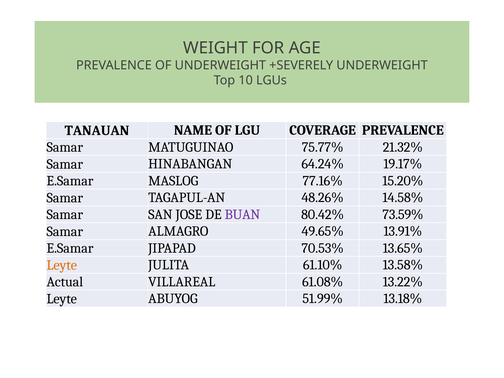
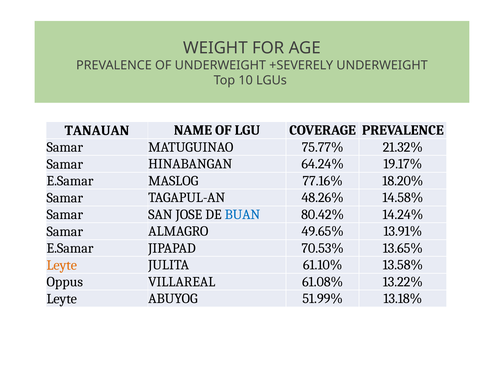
15.20%: 15.20% -> 18.20%
BUAN colour: purple -> blue
73.59%: 73.59% -> 14.24%
Actual: Actual -> Oppus
